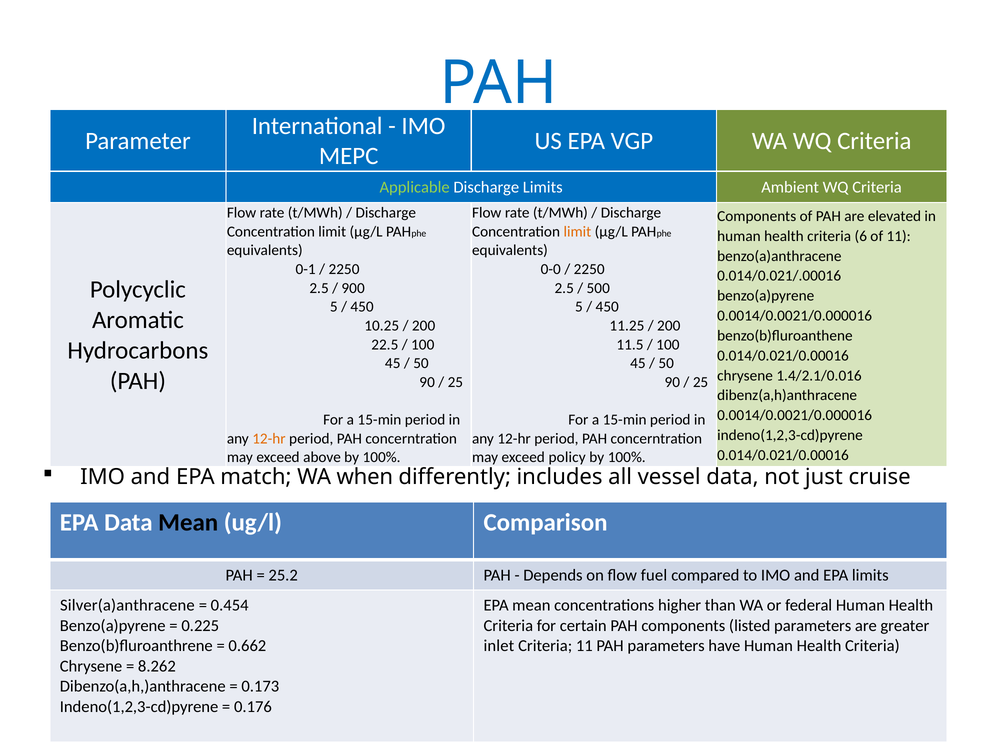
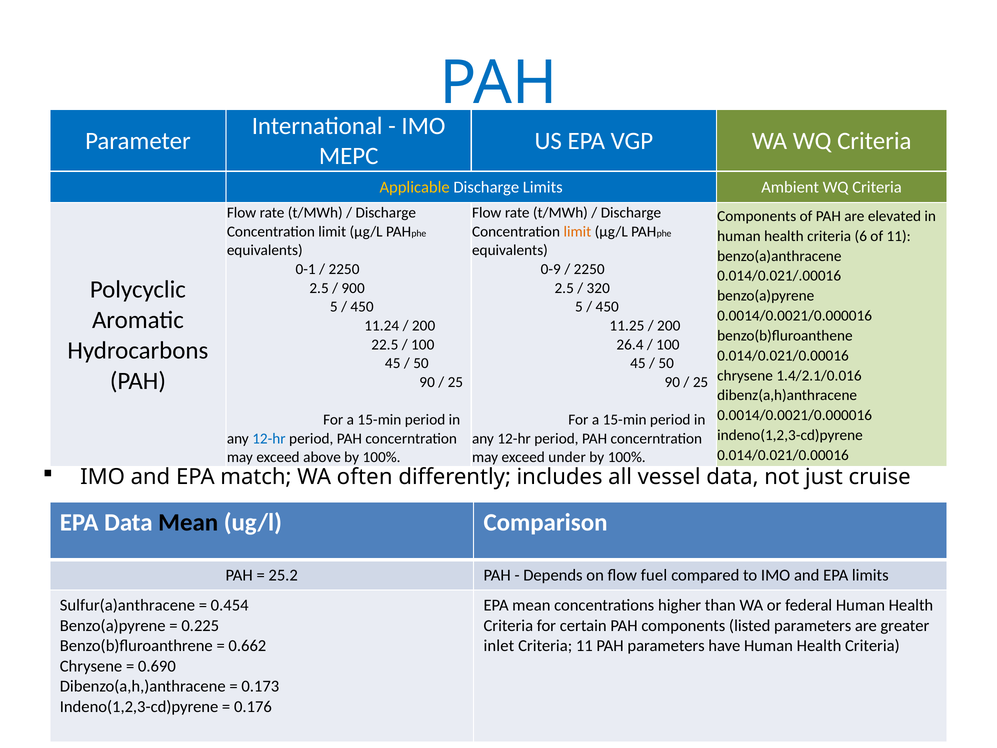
Applicable colour: light green -> yellow
0-0: 0-0 -> 0-9
500: 500 -> 320
10.25: 10.25 -> 11.24
11.5: 11.5 -> 26.4
12-hr at (269, 438) colour: orange -> blue
policy: policy -> under
when: when -> often
Silver(a)anthracene: Silver(a)anthracene -> Sulfur(a)anthracene
8.262: 8.262 -> 0.690
